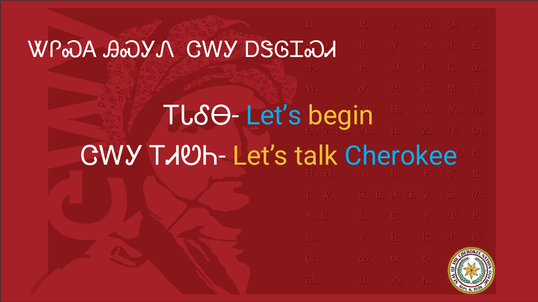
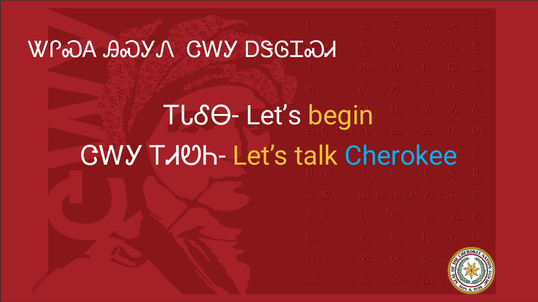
Let’s at (274, 116) colour: light blue -> white
